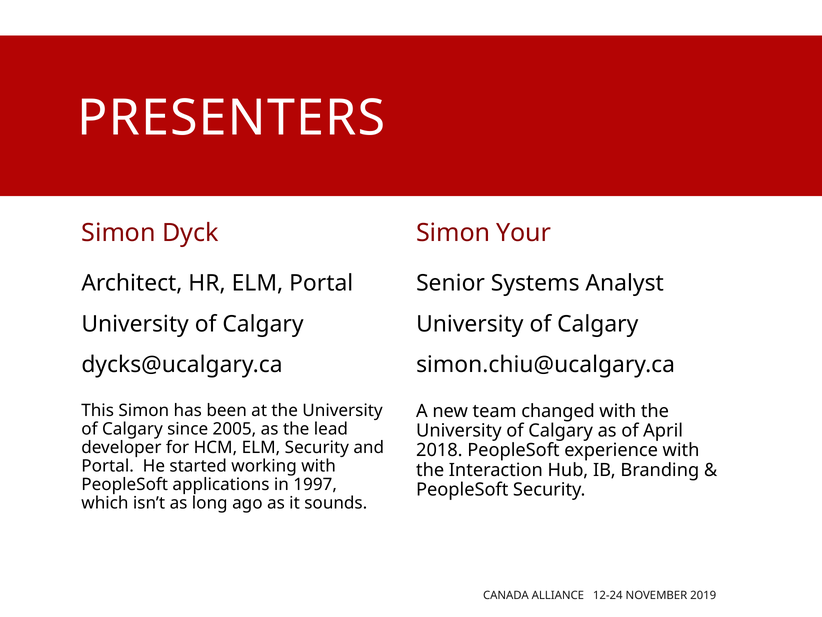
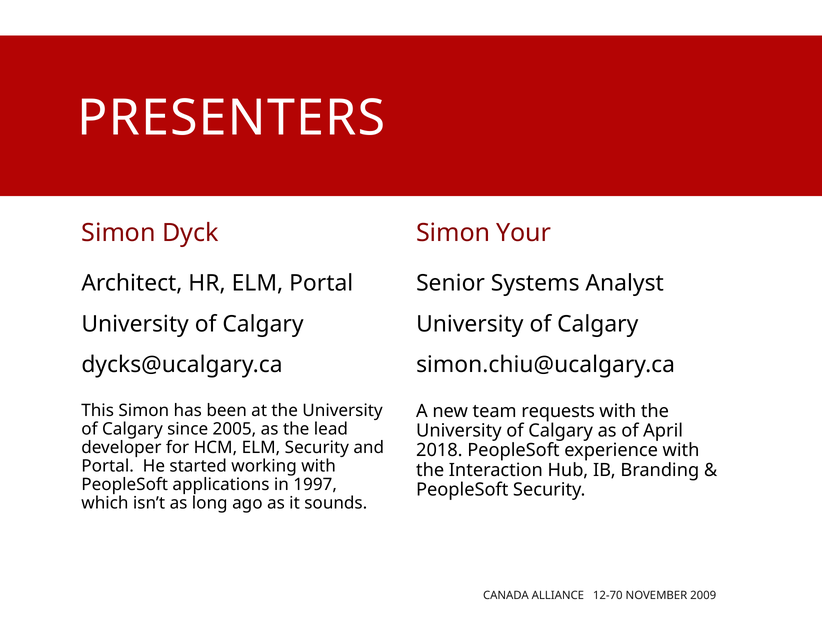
changed: changed -> requests
12-24: 12-24 -> 12-70
2019: 2019 -> 2009
